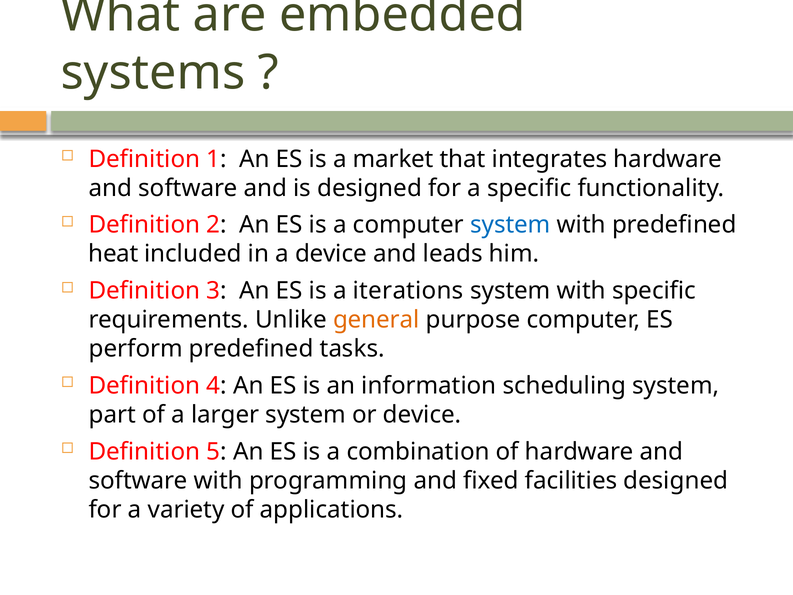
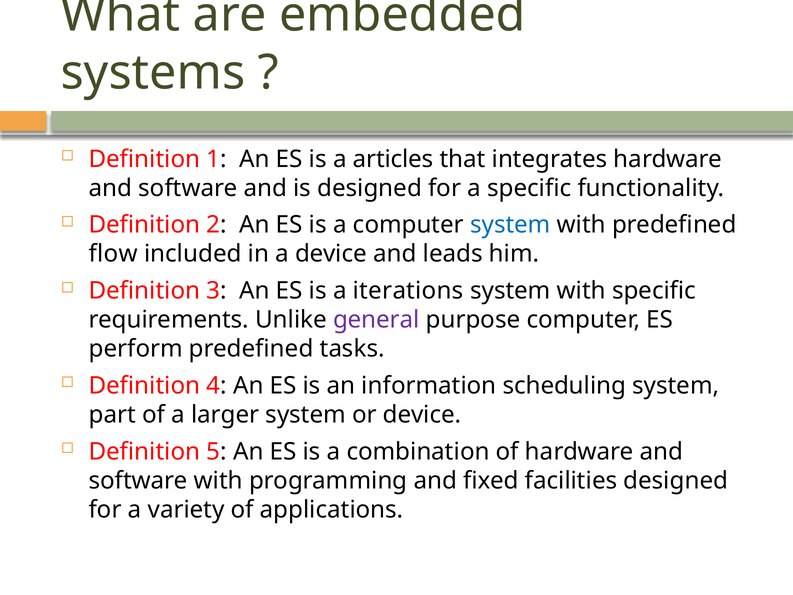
market: market -> articles
heat: heat -> flow
general colour: orange -> purple
